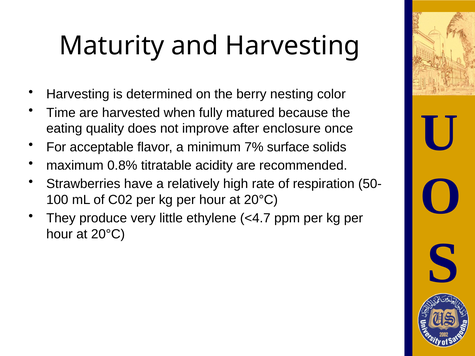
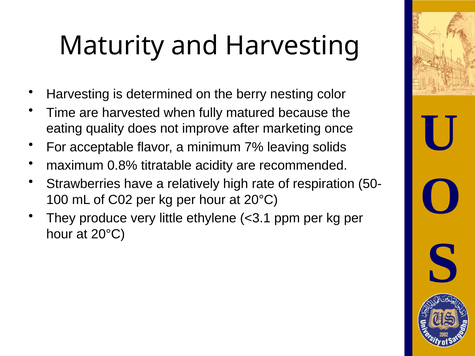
enclosure: enclosure -> marketing
surface: surface -> leaving
<4.7: <4.7 -> <3.1
